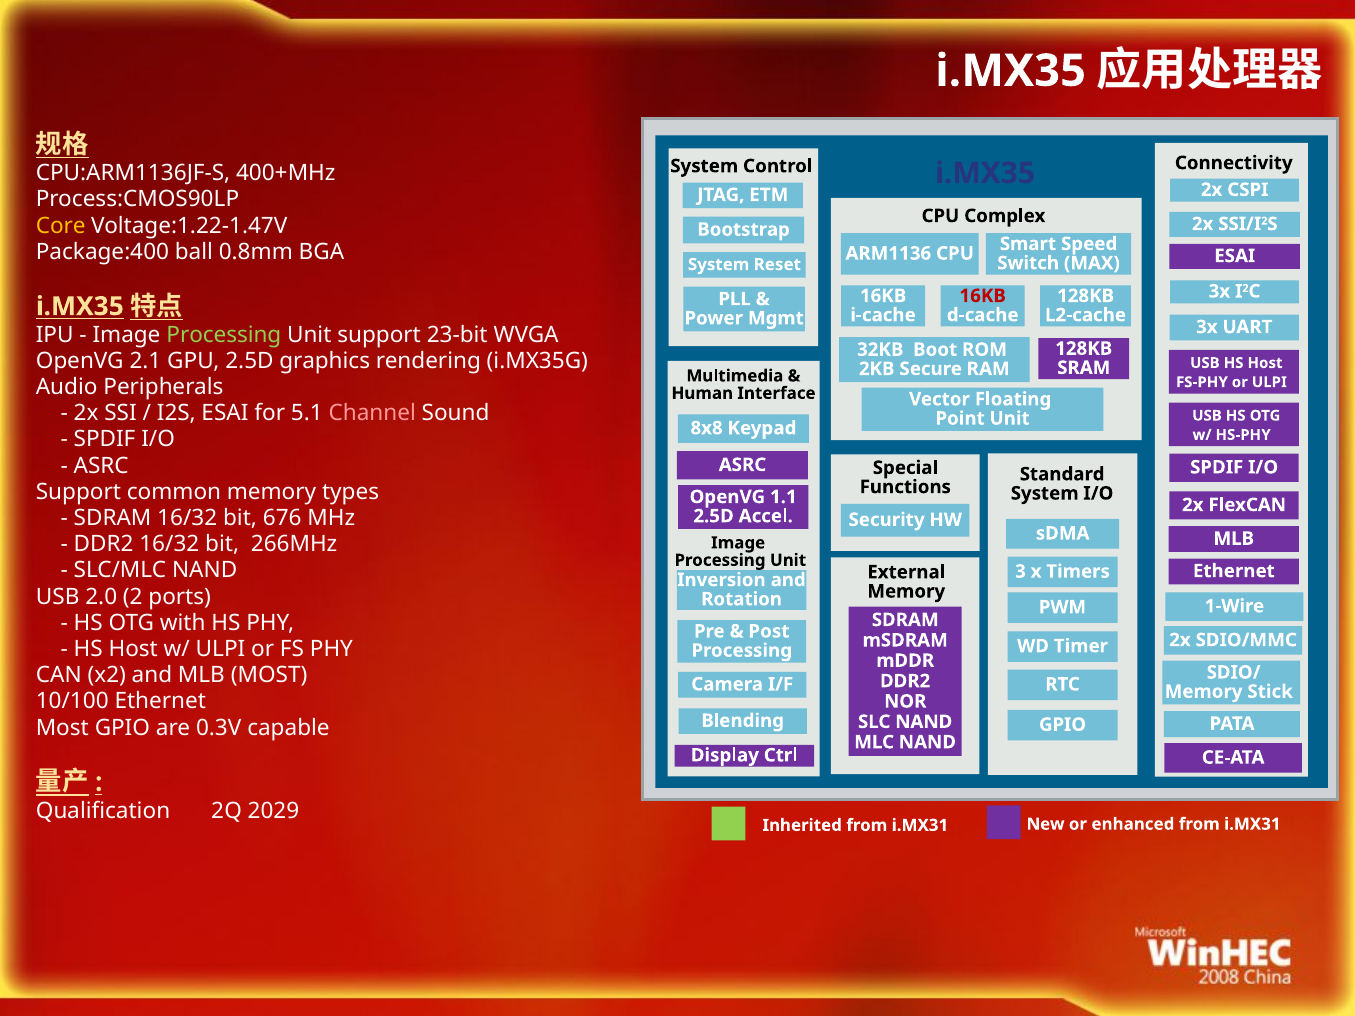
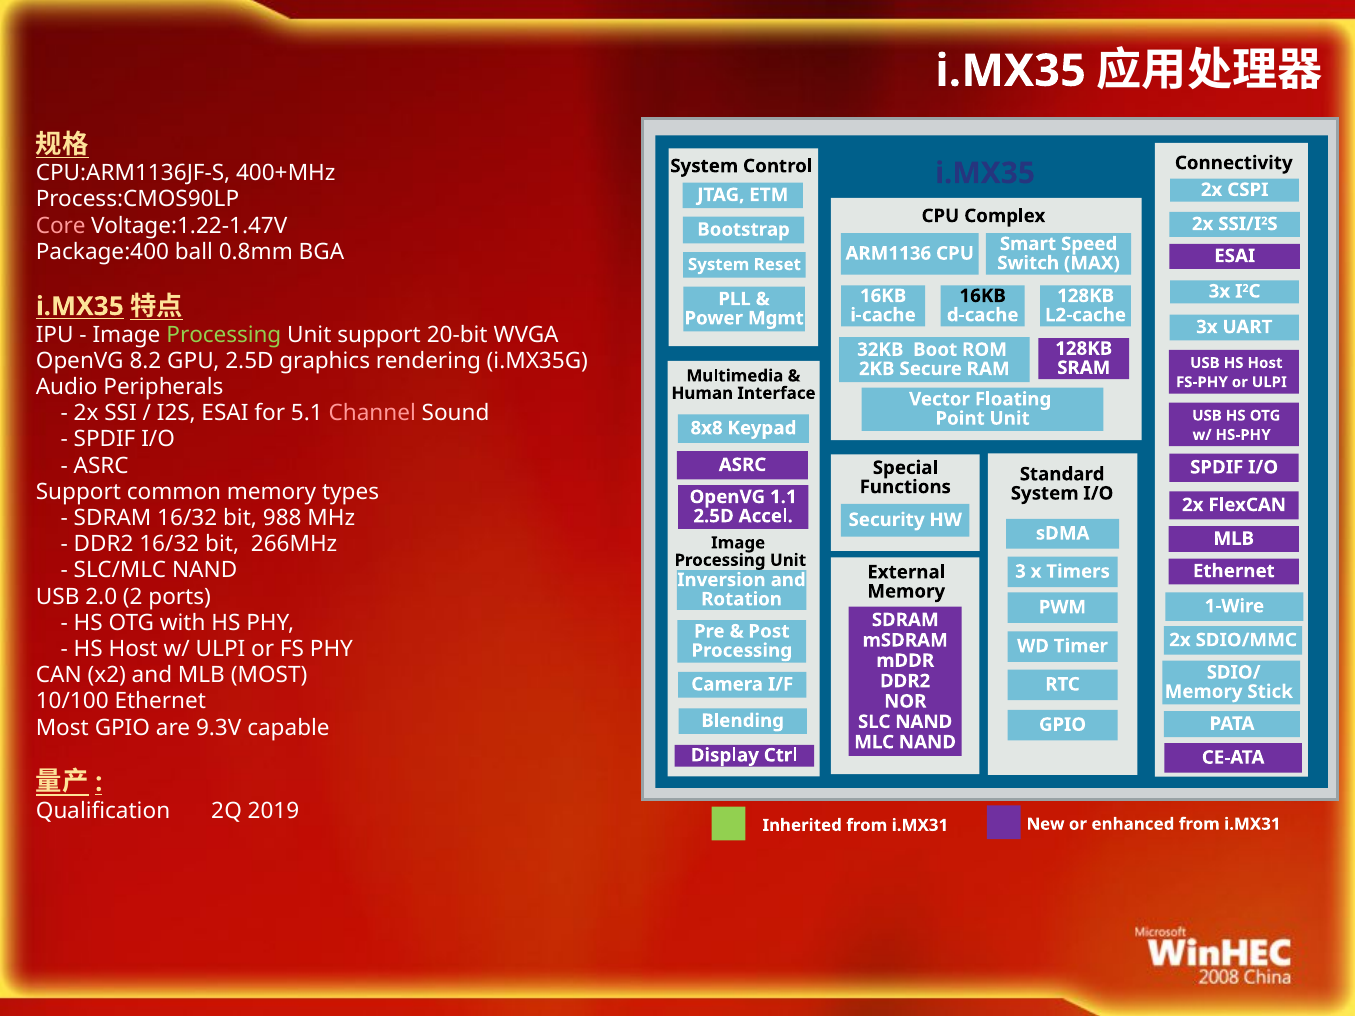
Core colour: yellow -> pink
16KB at (983, 296) colour: red -> black
23-bit: 23-bit -> 20-bit
2.1: 2.1 -> 8.2
676: 676 -> 988
0.3V: 0.3V -> 9.3V
2029: 2029 -> 2019
